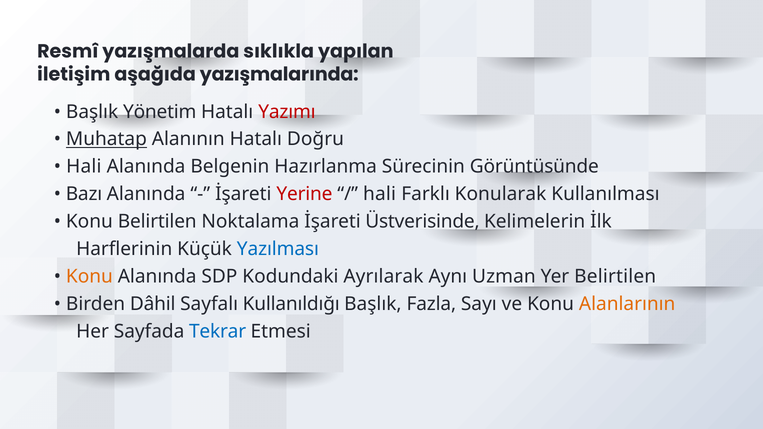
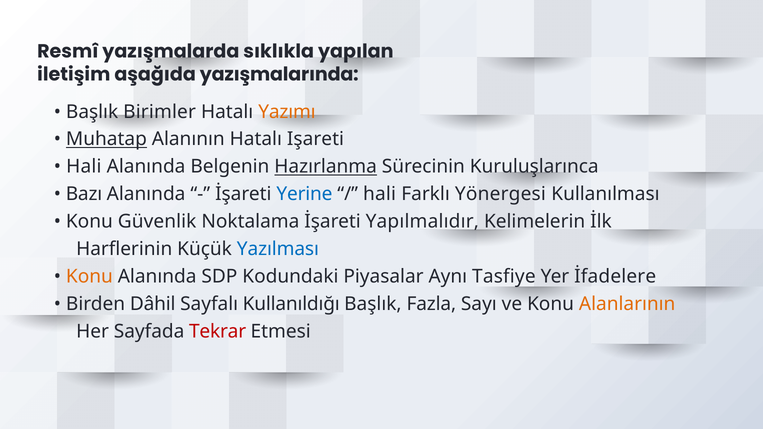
Yönetim: Yönetim -> Birimler
Yazımı colour: red -> orange
Doğru: Doğru -> Işareti
Hazırlanma underline: none -> present
Görüntüsünde: Görüntüsünde -> Kuruluşlarınca
Yerine colour: red -> blue
Konularak: Konularak -> Yönergesi
Konu Belirtilen: Belirtilen -> Güvenlik
Üstverisinde: Üstverisinde -> Yapılmalıdır
Ayrılarak: Ayrılarak -> Piyasalar
Uzman: Uzman -> Tasfiye
Yer Belirtilen: Belirtilen -> İfadelere
Tekrar colour: blue -> red
